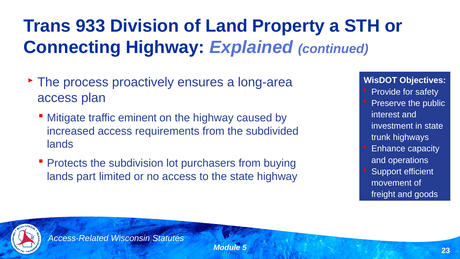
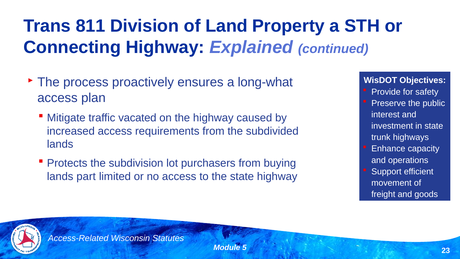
933: 933 -> 811
long-area: long-area -> long-what
eminent: eminent -> vacated
